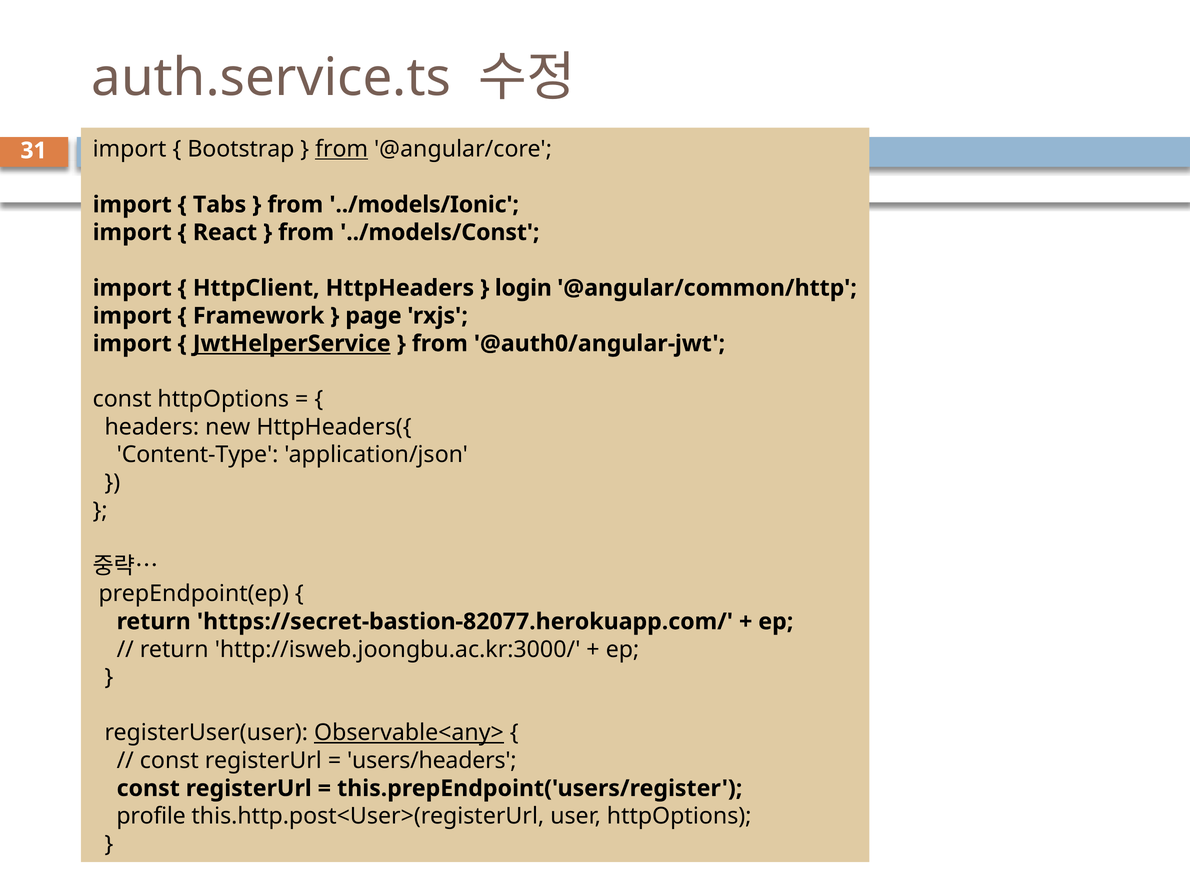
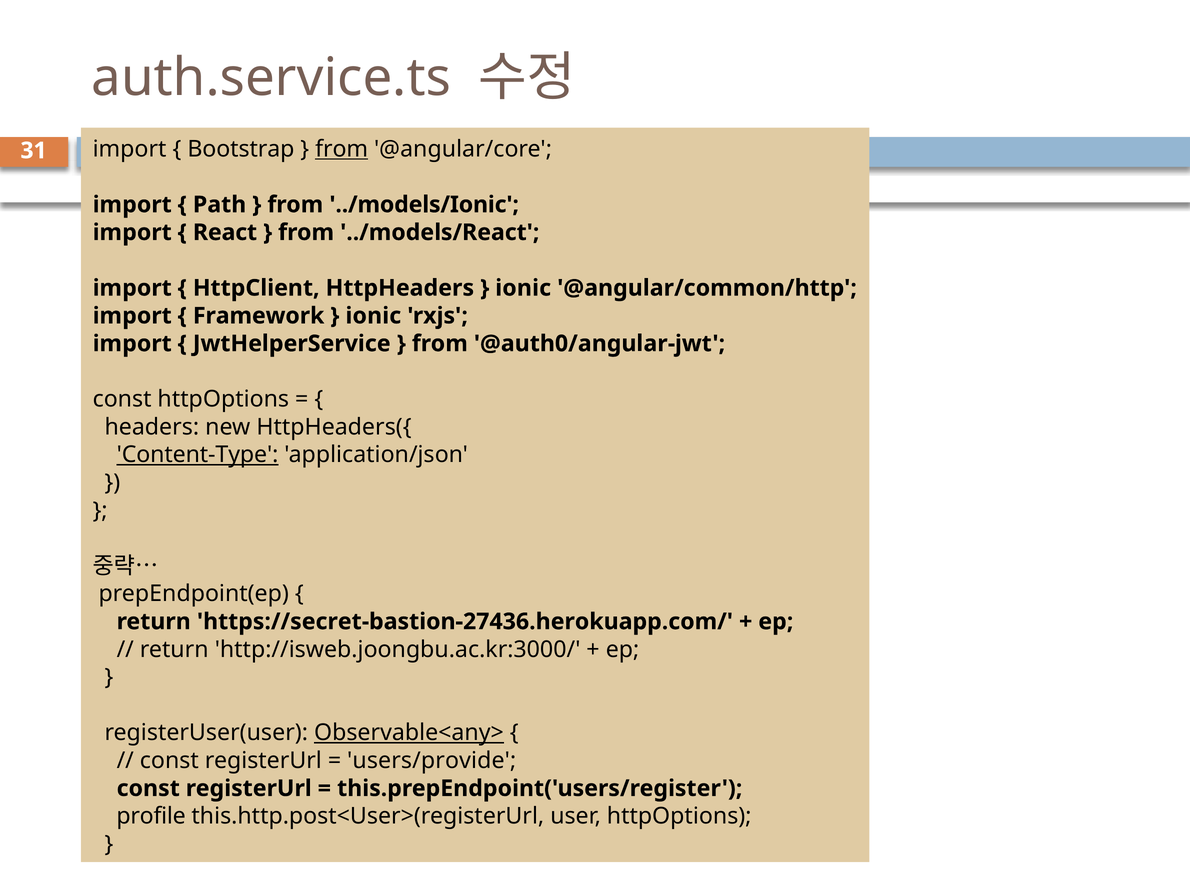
Tabs: Tabs -> Path
../models/Const: ../models/Const -> ../models/React
login at (523, 288): login -> ionic
page at (373, 316): page -> ionic
JwtHelperService underline: present -> none
Content-Type underline: none -> present
https://secret-bastion-82077.herokuapp.com/: https://secret-bastion-82077.herokuapp.com/ -> https://secret-bastion-27436.herokuapp.com/
users/headers: users/headers -> users/provide
